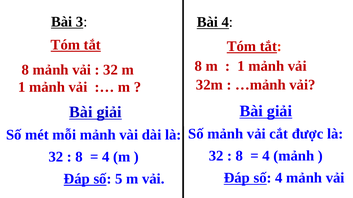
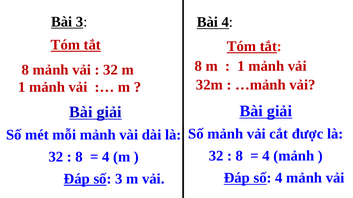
số 5: 5 -> 3
